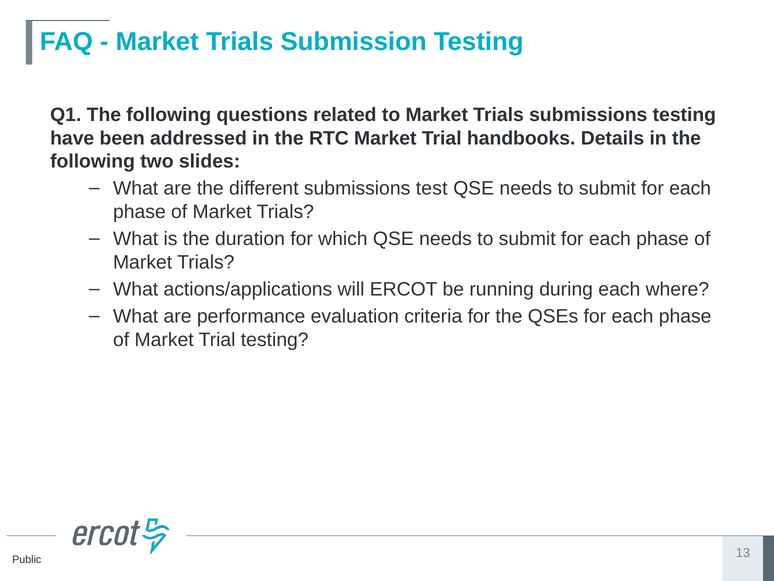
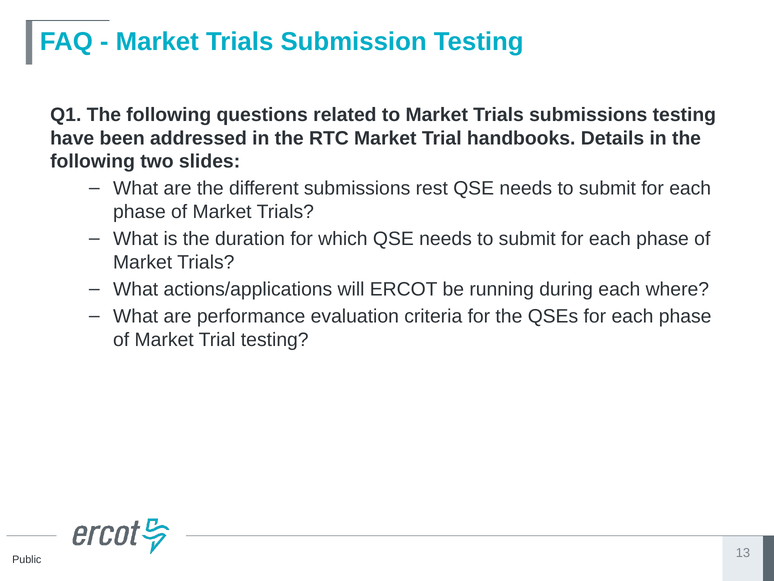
test: test -> rest
